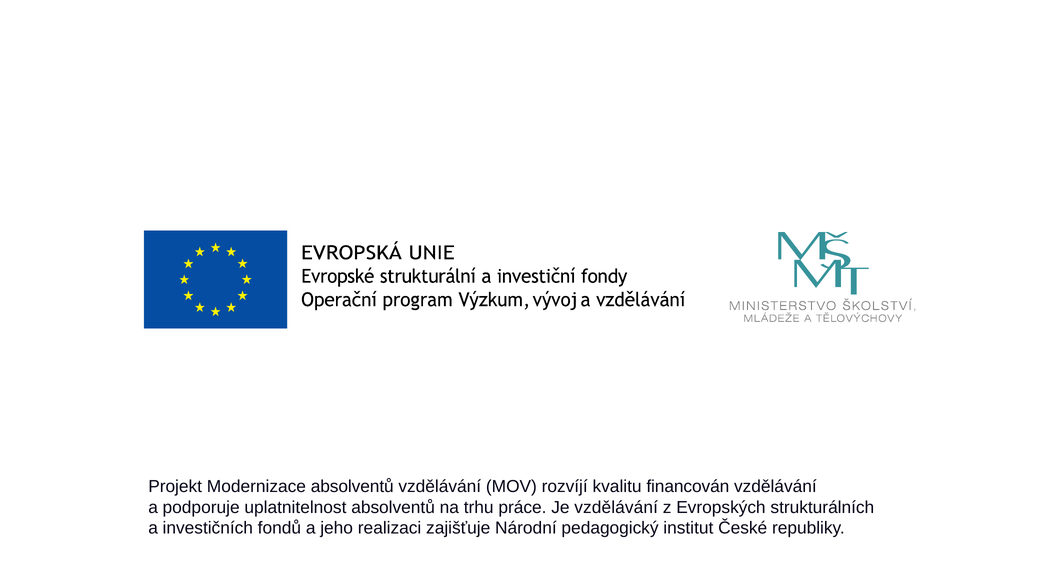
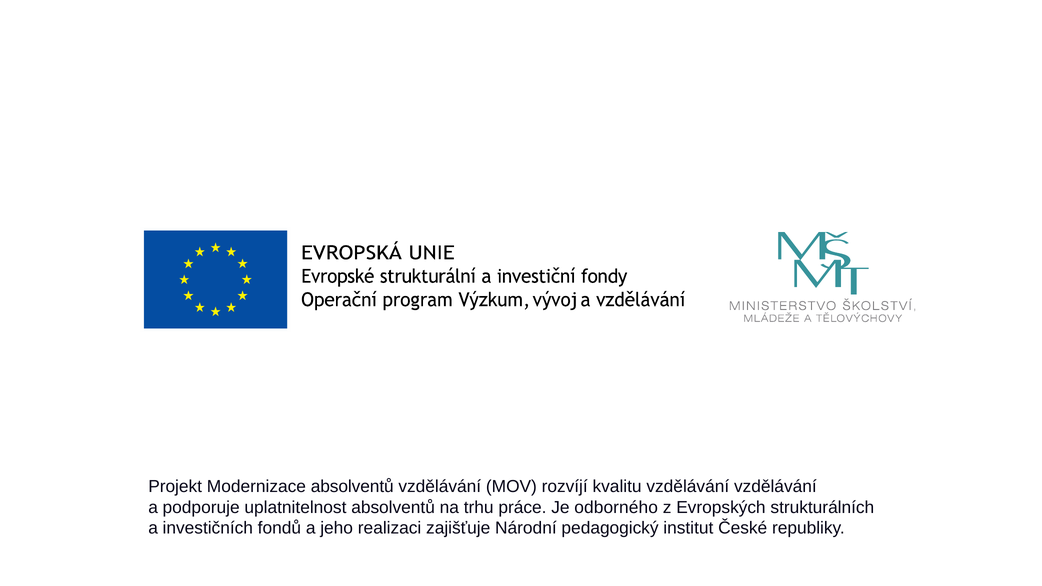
kvalitu financován: financován -> vzdělávání
Je vzdělávání: vzdělávání -> odborného
